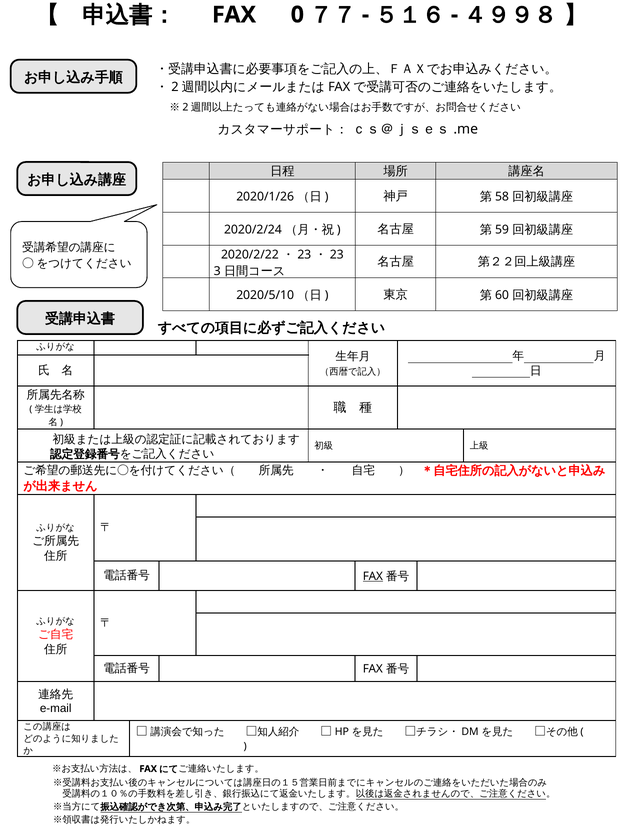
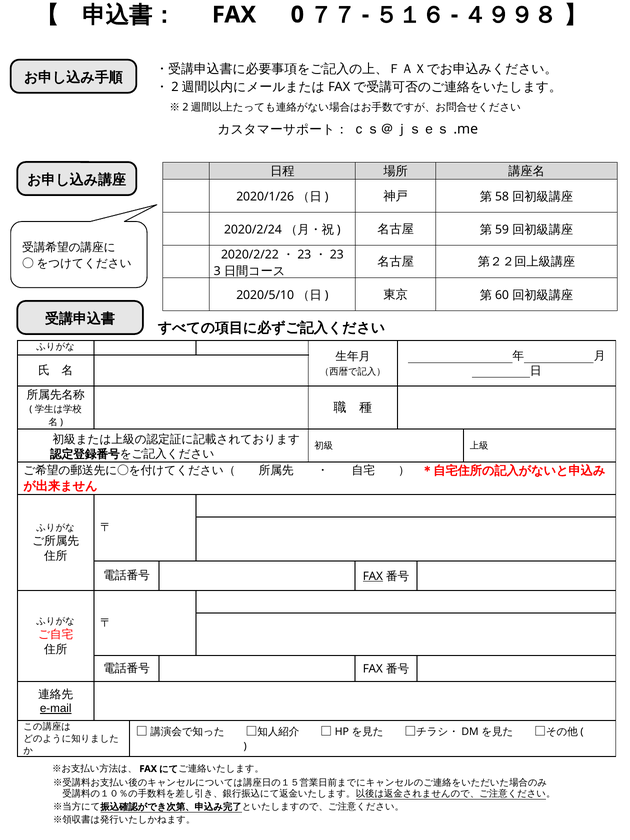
e-mail underline: none -> present
